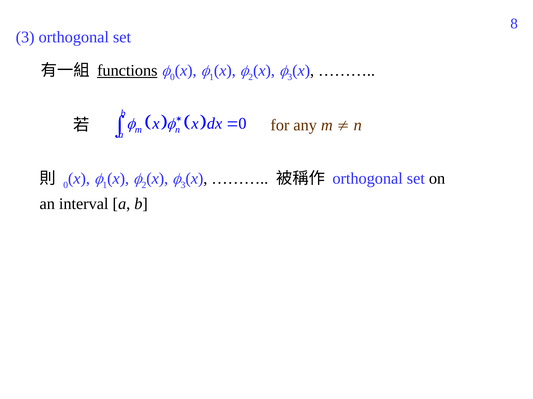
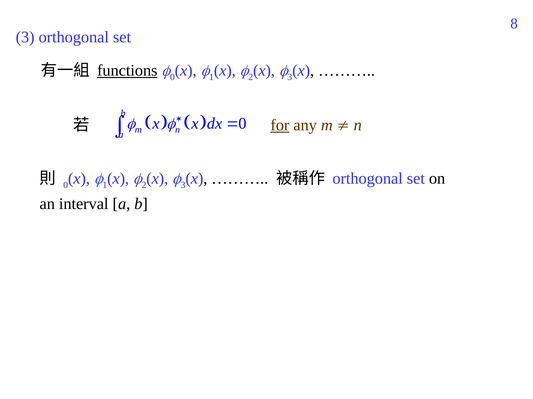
for underline: none -> present
